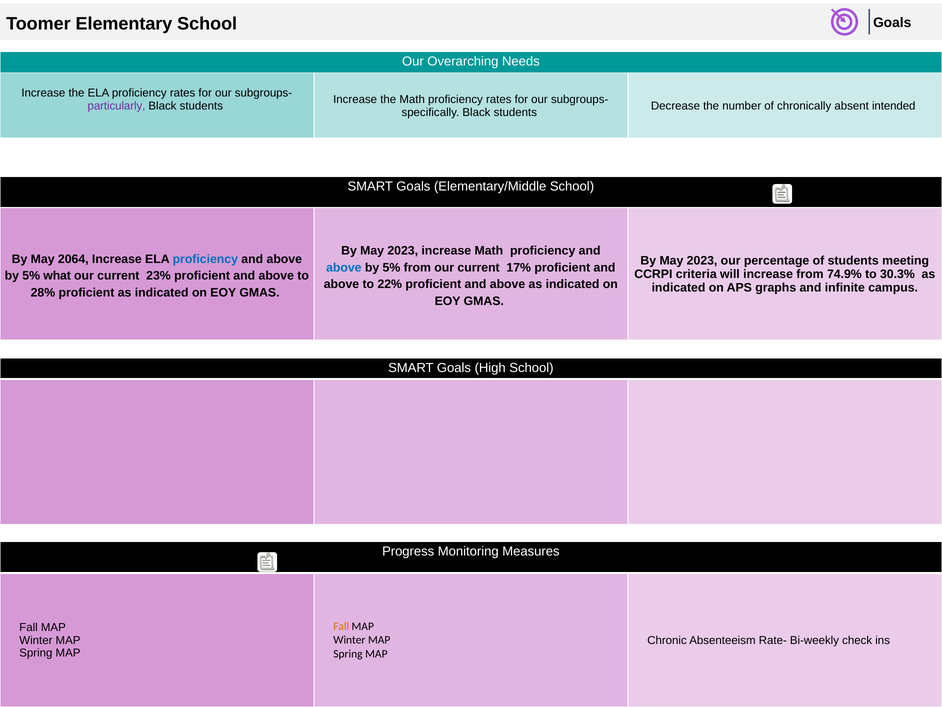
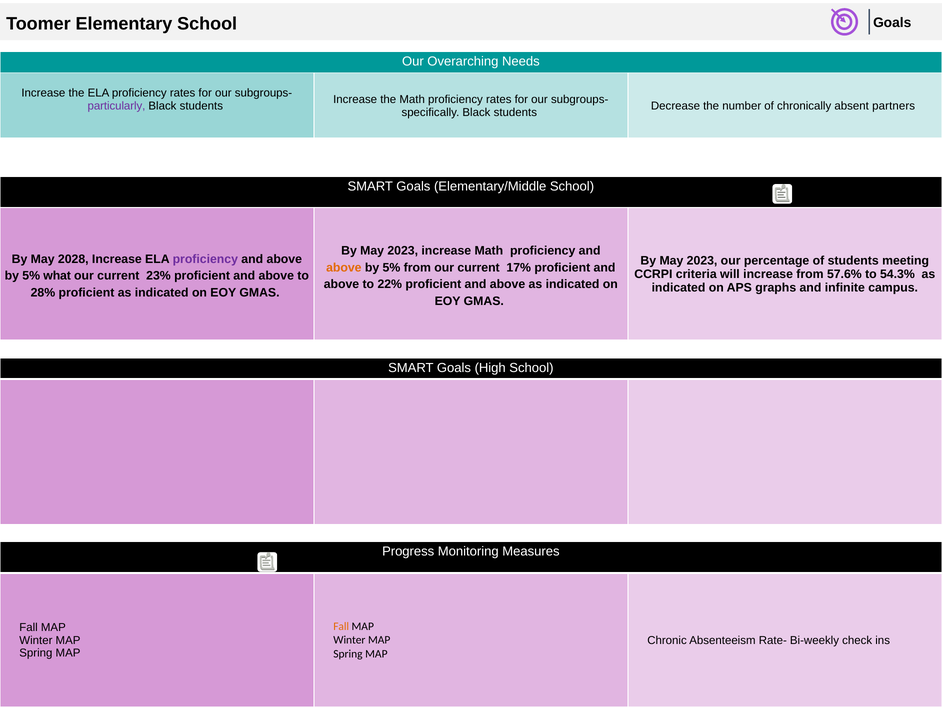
intended: intended -> partners
2064: 2064 -> 2028
proficiency at (205, 259) colour: blue -> purple
above at (344, 267) colour: blue -> orange
74.9%: 74.9% -> 57.6%
30.3%: 30.3% -> 54.3%
